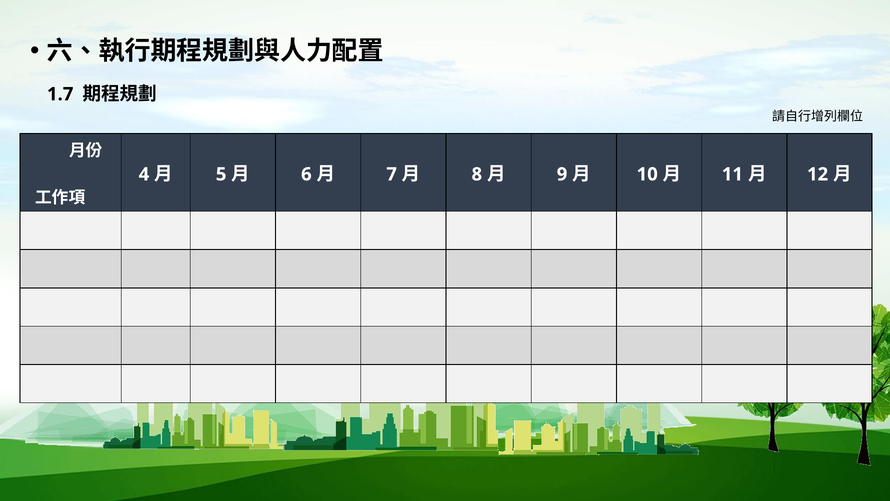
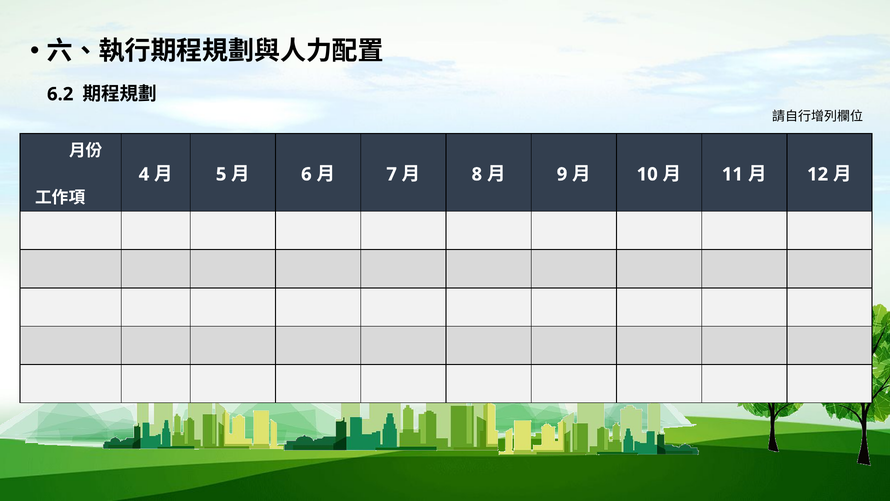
1.7: 1.7 -> 6.2
